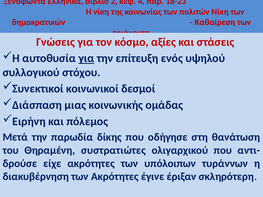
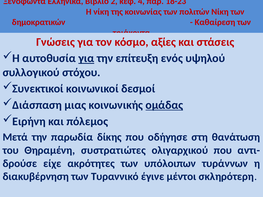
ομάδας underline: none -> present
των Ακρότητες: Ακρότητες -> Τυραννικό
έριξαν: έριξαν -> μέντοι
